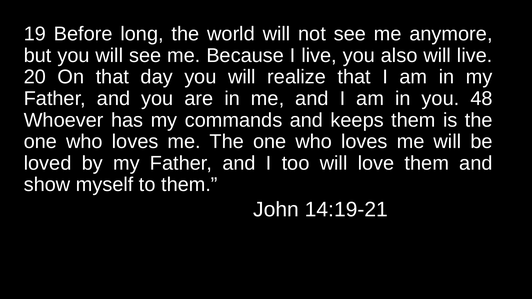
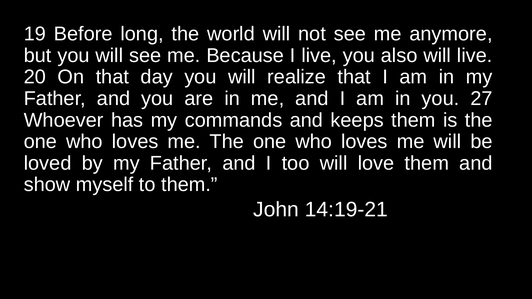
48: 48 -> 27
